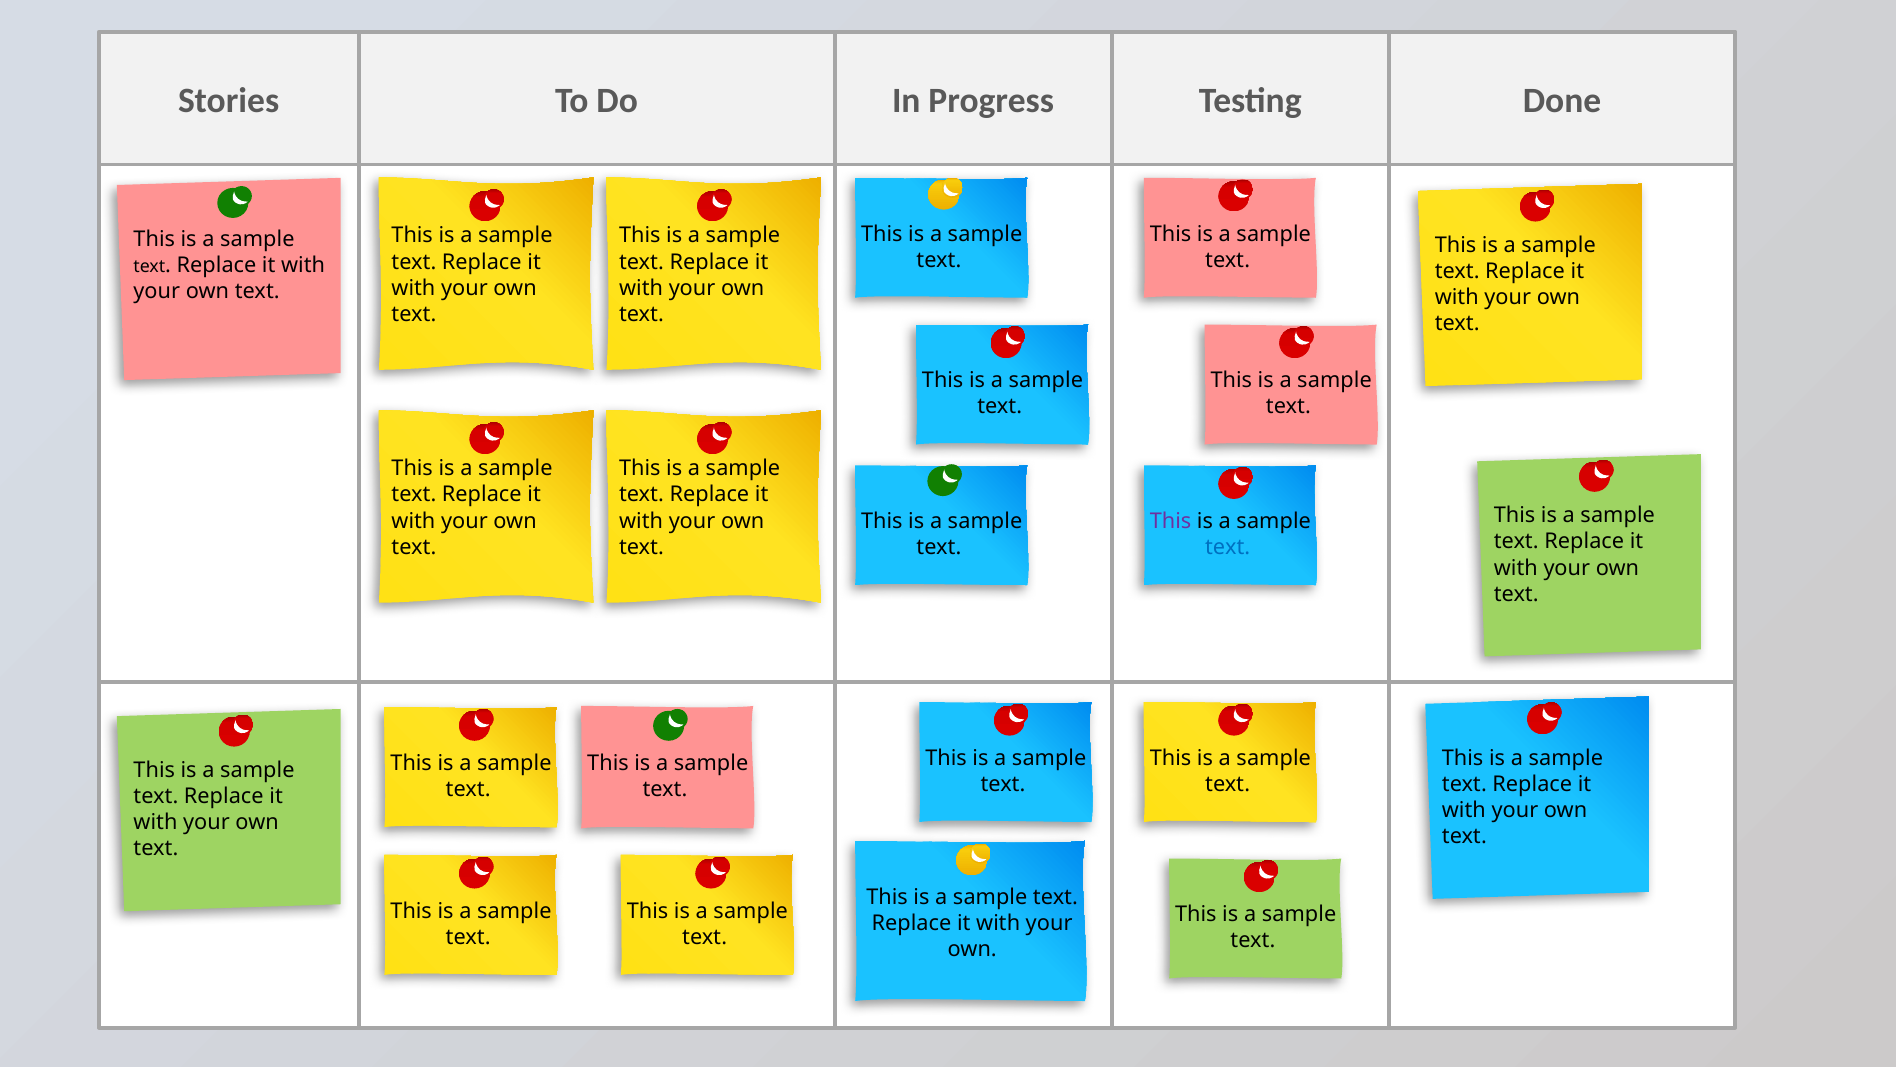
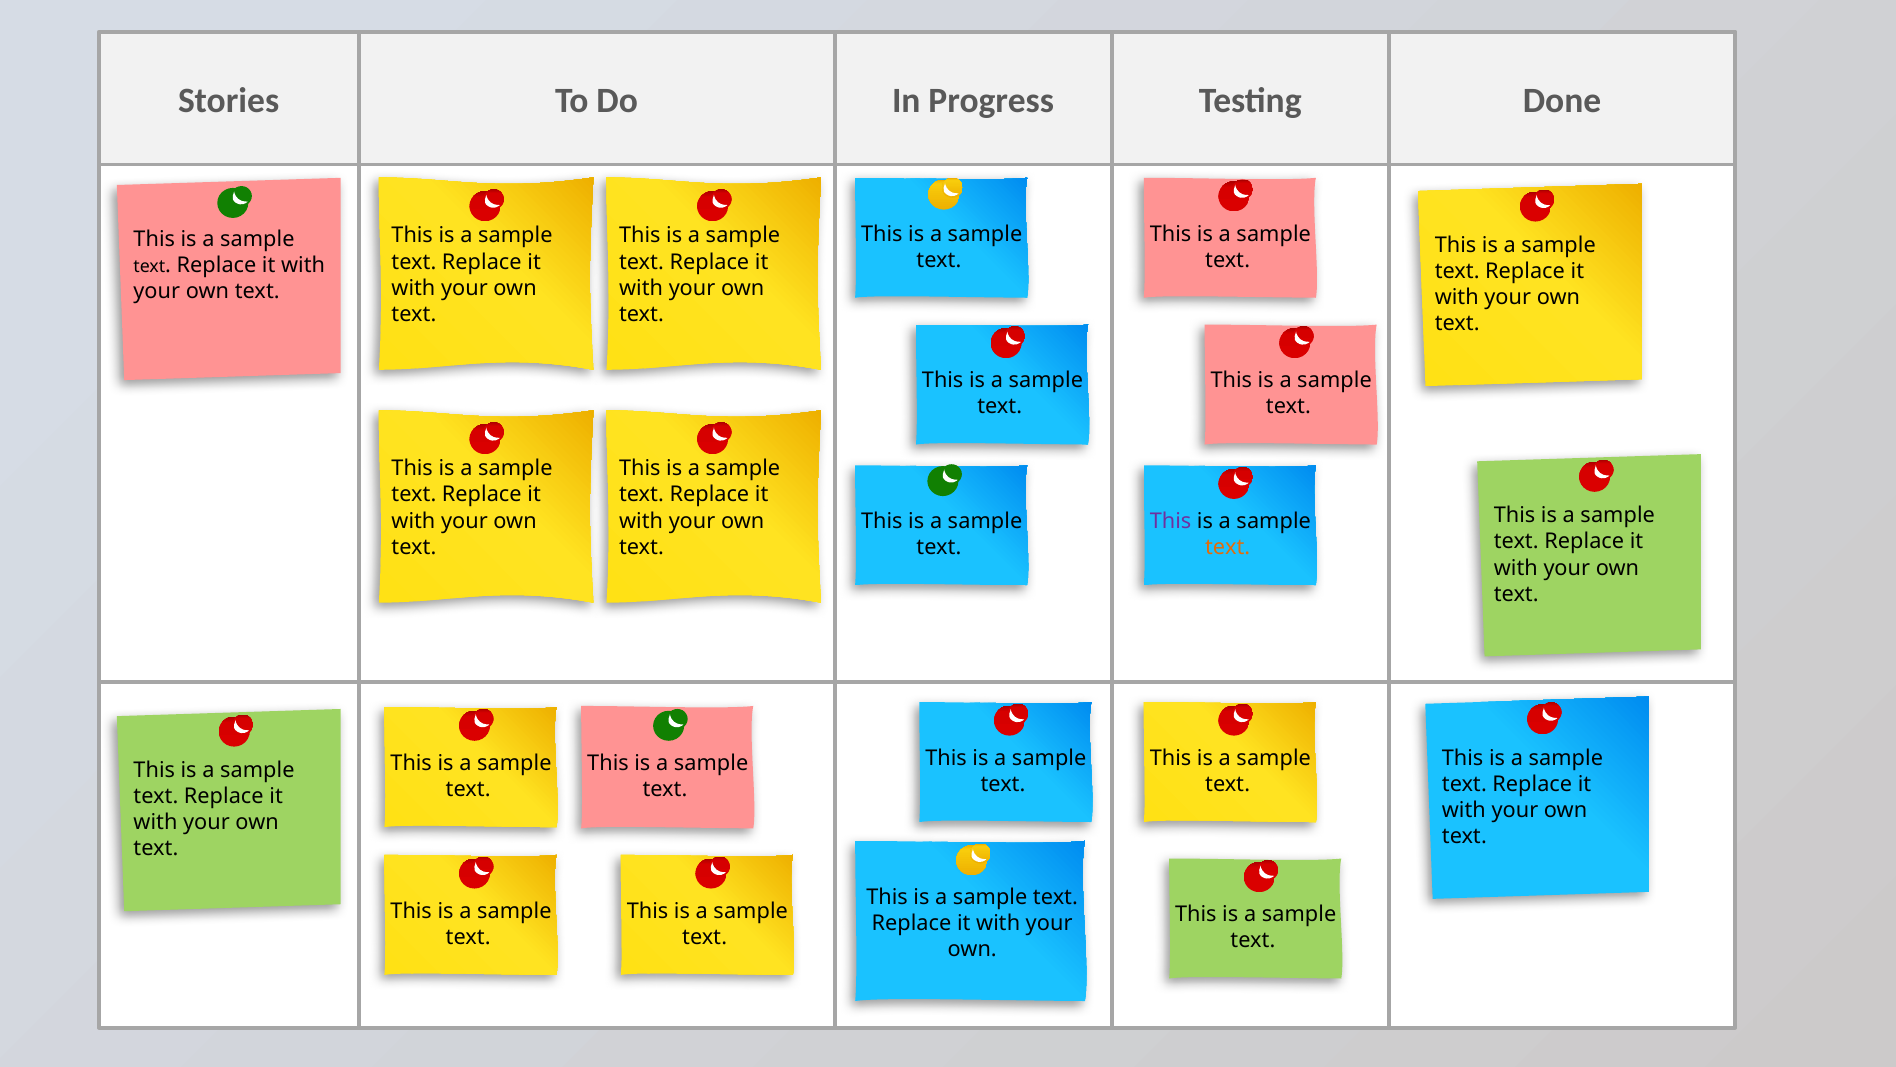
text at (1228, 547) colour: blue -> orange
